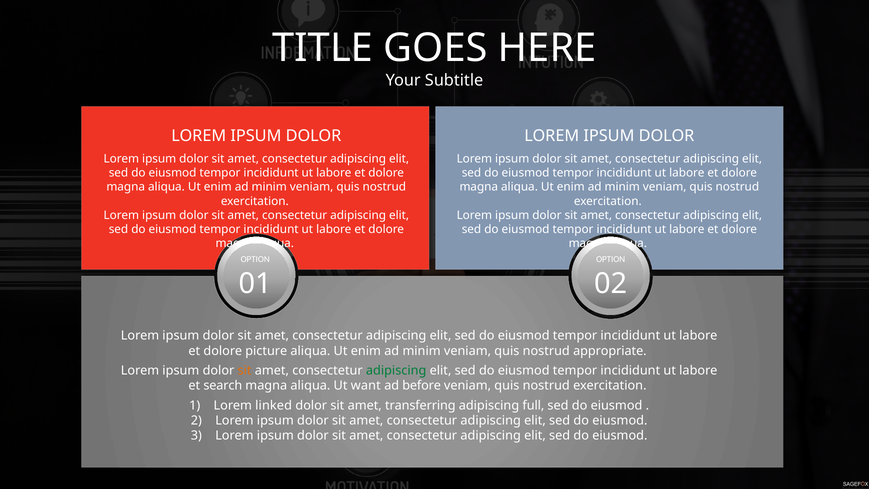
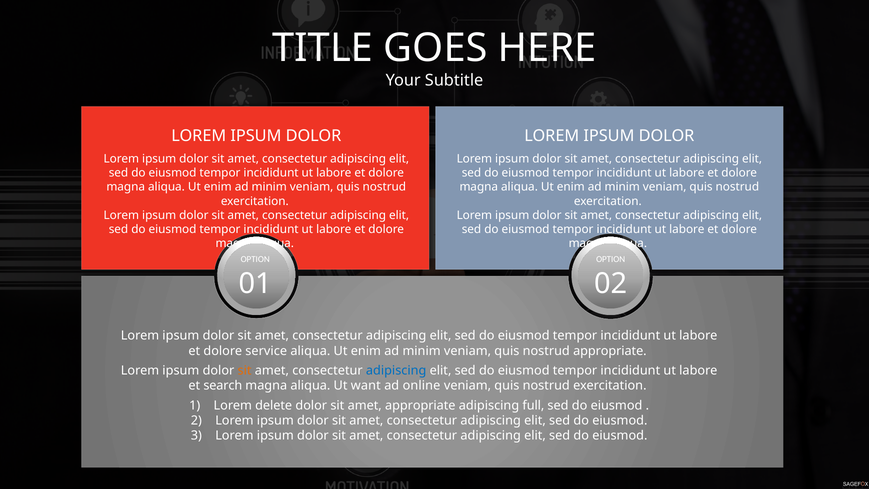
picture: picture -> service
adipiscing at (396, 370) colour: green -> blue
before: before -> online
linked: linked -> delete
amet transferring: transferring -> appropriate
